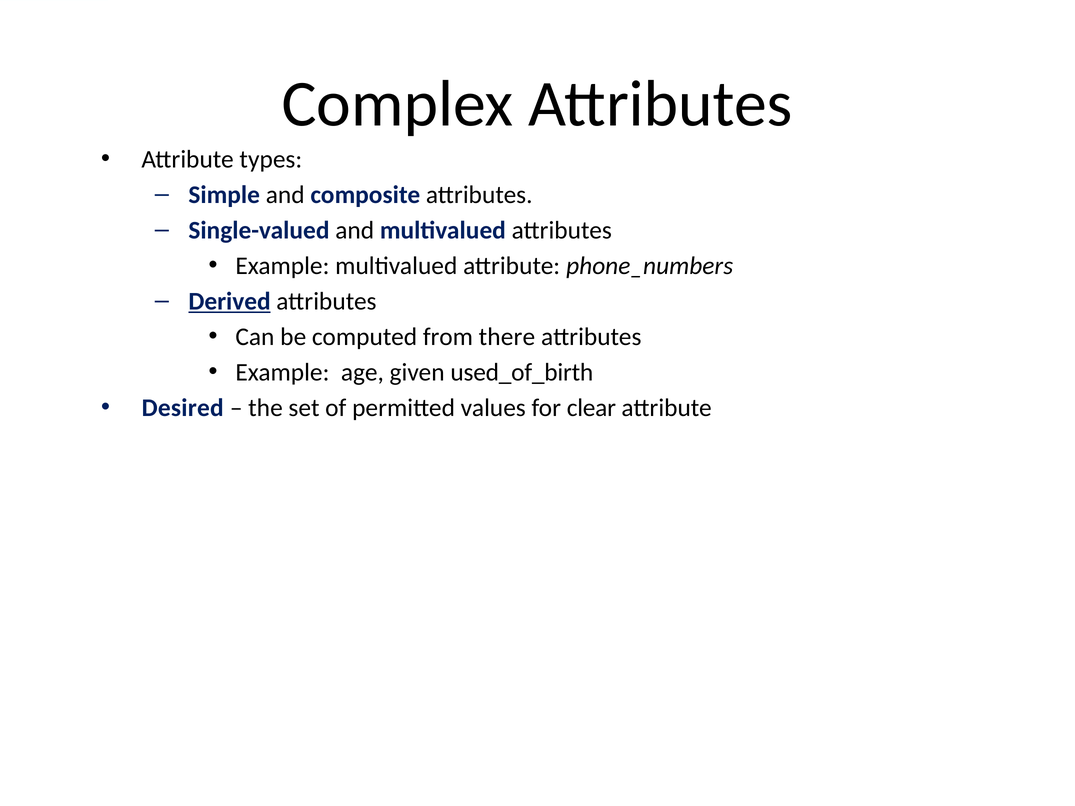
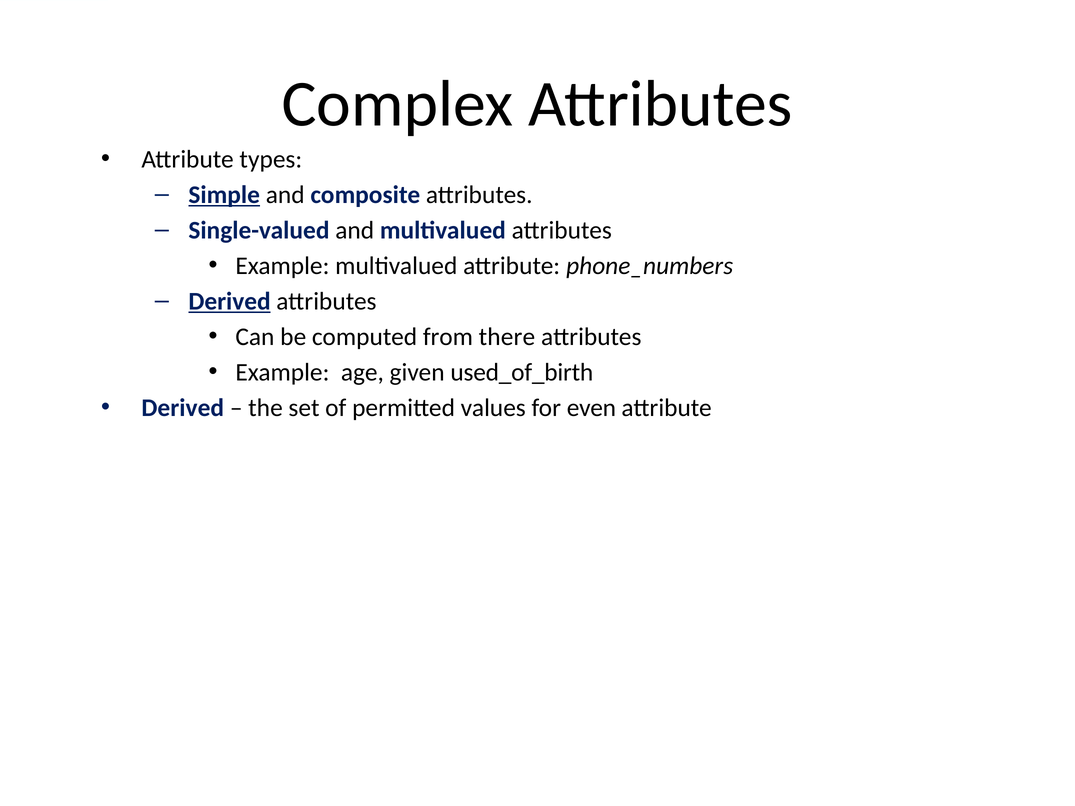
Simple underline: none -> present
Desired at (183, 408): Desired -> Derived
clear: clear -> even
